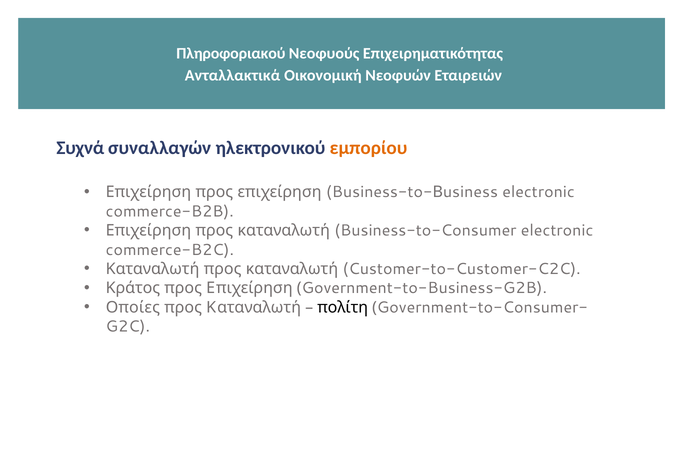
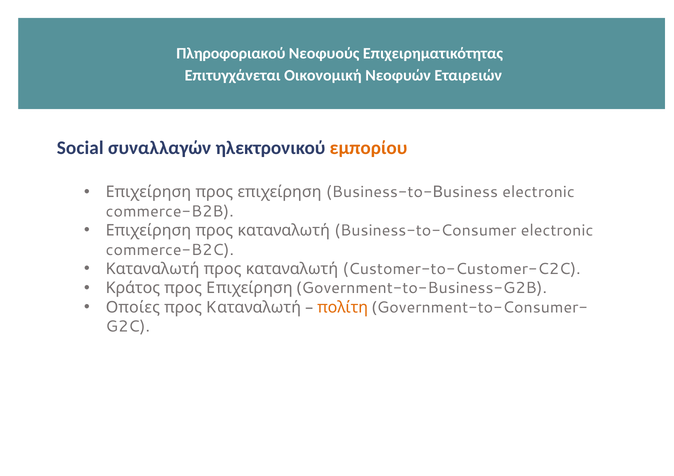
Ανταλλακτικά: Ανταλλακτικά -> Επιτυγχάνεται
Συχνά: Συχνά -> Social
πολίτη colour: black -> orange
